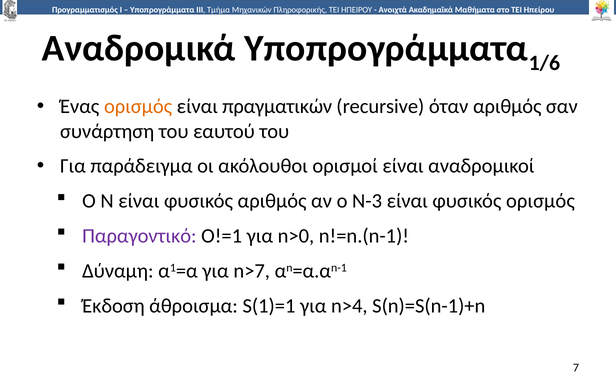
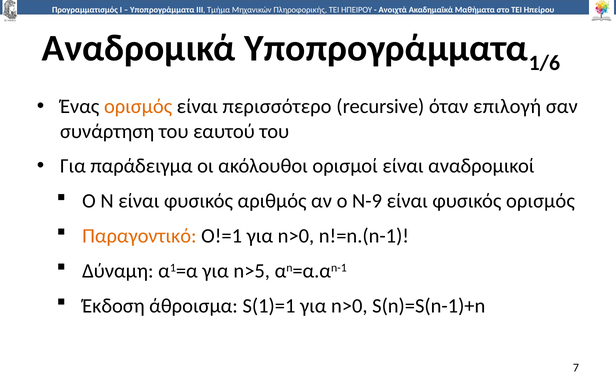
πραγματικών: πραγματικών -> περισσότερο
όταν αριθμός: αριθμός -> επιλογή
Ν-3: Ν-3 -> Ν-9
Παραγοντικό colour: purple -> orange
n>7: n>7 -> n>5
S(1)=1 για n>4: n>4 -> n>0
